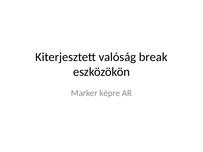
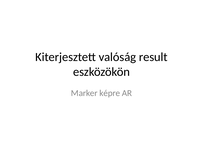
break: break -> result
